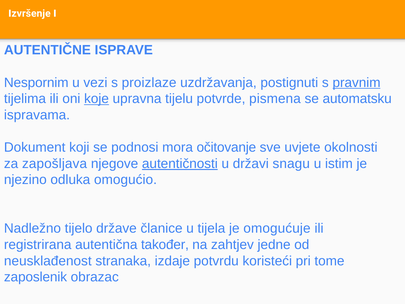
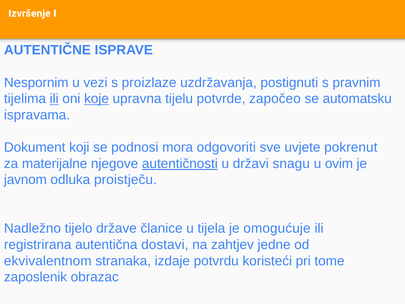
pravnim underline: present -> none
ili at (54, 99) underline: none -> present
pismena: pismena -> započeo
očitovanje: očitovanje -> odgovoriti
okolnosti: okolnosti -> pokrenut
zapošljava: zapošljava -> materijalne
istim: istim -> ovim
njezino: njezino -> javnom
omogućio: omogućio -> proistječu
također: također -> dostavi
neusklađenost: neusklađenost -> ekvivalentnom
